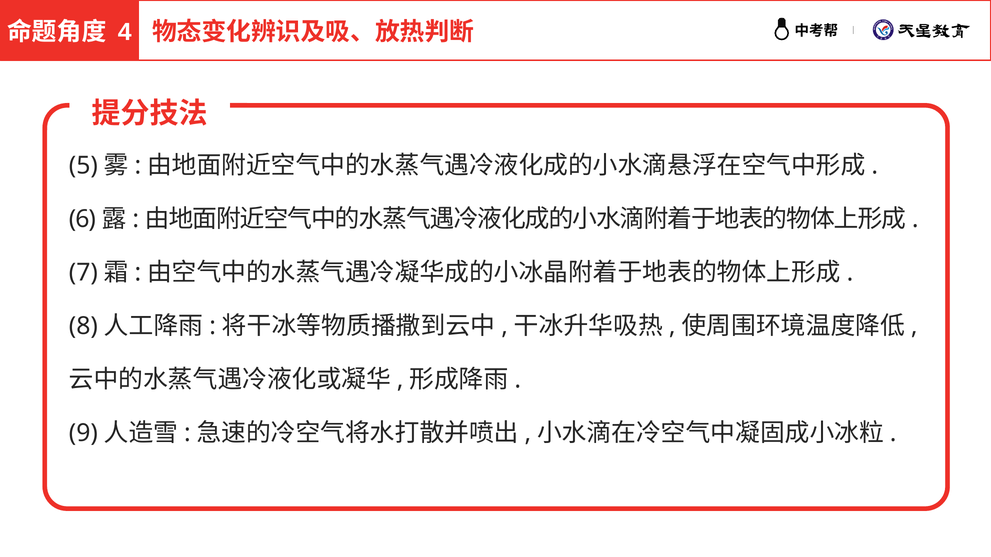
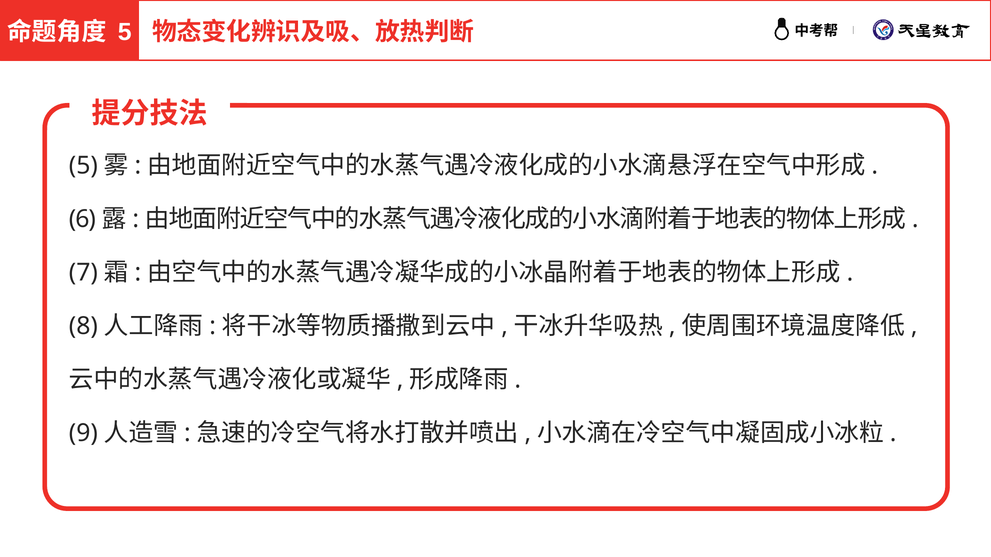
4 at (125, 32): 4 -> 5
